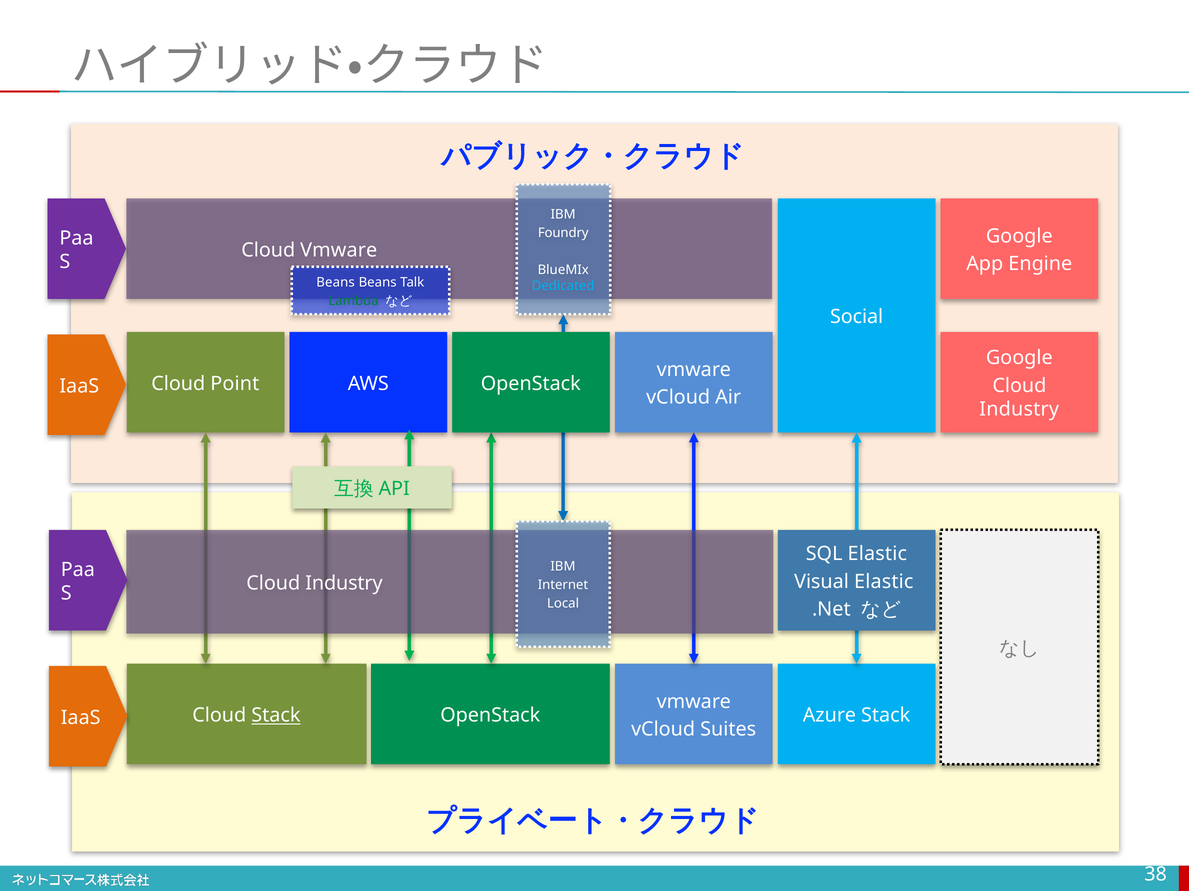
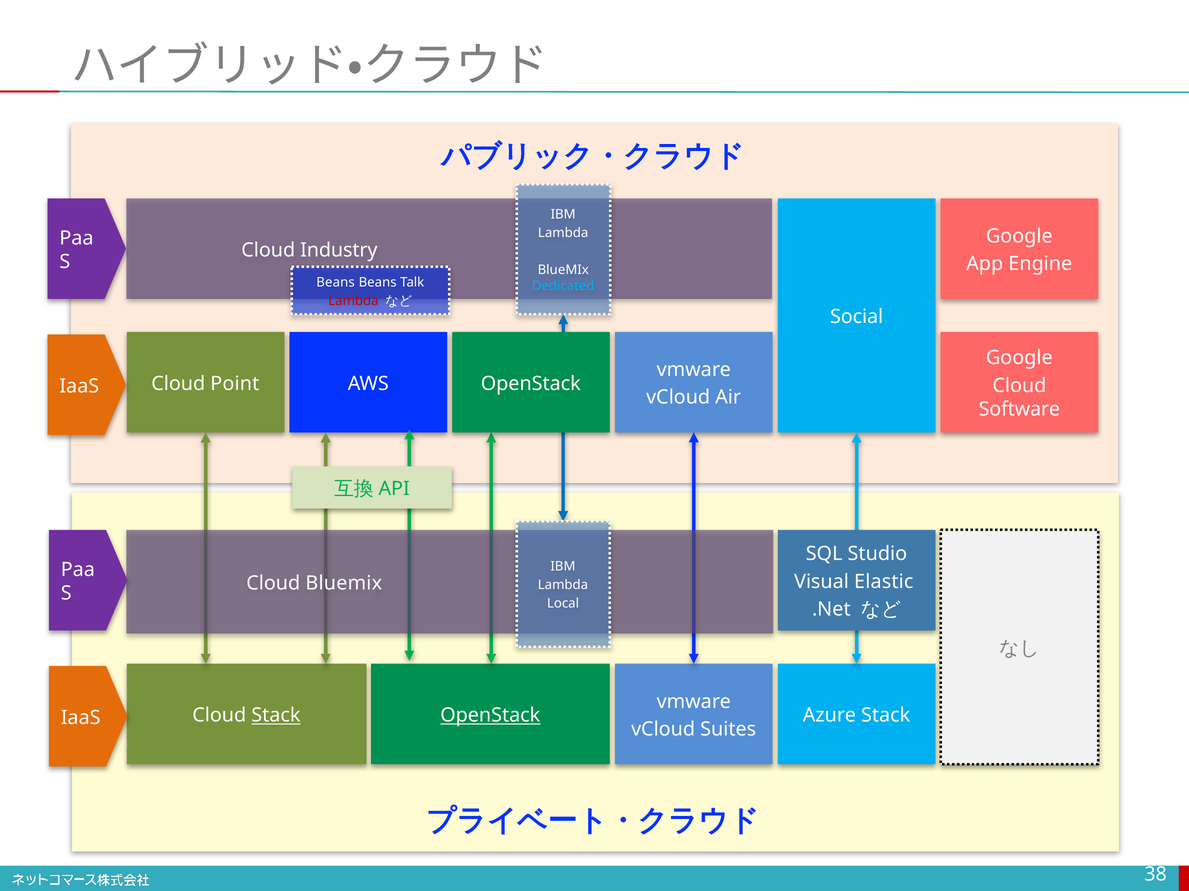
Foundry at (563, 233): Foundry -> Lambda
Cloud Vmware: Vmware -> Industry
Lambda at (353, 301) colour: green -> red
Industry at (1019, 410): Industry -> Software
SQL Elastic: Elastic -> Studio
Industry at (344, 584): Industry -> Bluemix
Internet at (563, 585): Internet -> Lambda
OpenStack at (490, 716) underline: none -> present
